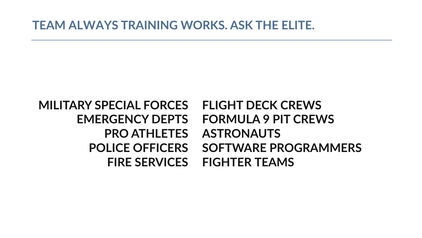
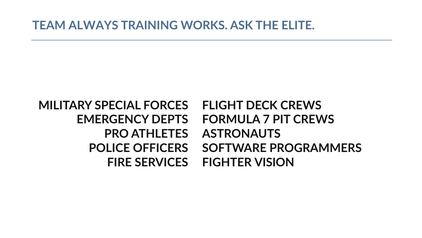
9: 9 -> 7
TEAMS: TEAMS -> VISION
